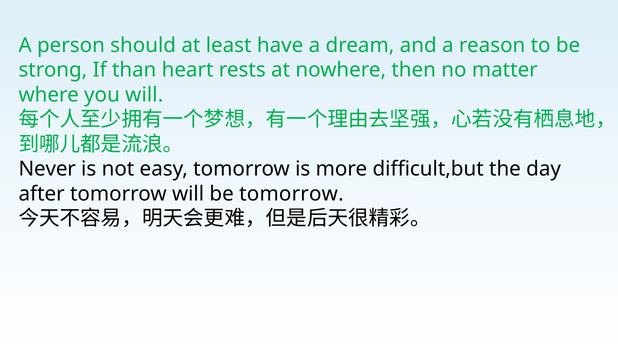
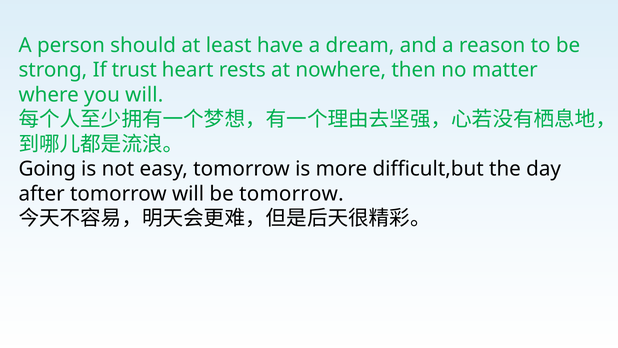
than: than -> trust
Never: Never -> Going
